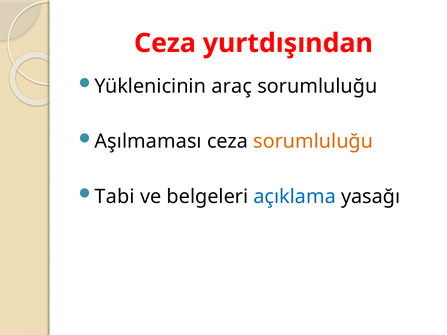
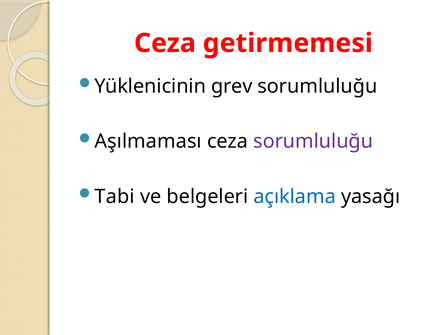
yurtdışından: yurtdışından -> getirmemesi
araç: araç -> grev
sorumluluğu at (313, 141) colour: orange -> purple
